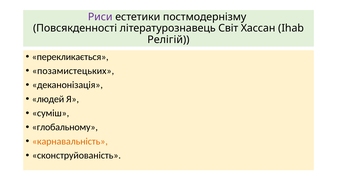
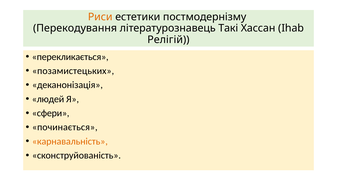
Риси colour: purple -> orange
Повсякденності: Повсякденності -> Перекодування
Світ: Світ -> Такі
суміш: суміш -> сфери
глобальному: глобальному -> починається
